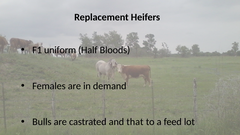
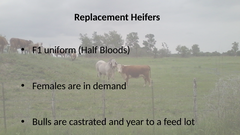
that: that -> year
